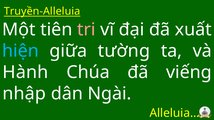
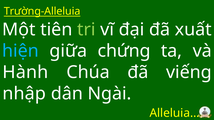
Truyền-Alleluia: Truyền-Alleluia -> Trường-Alleluia
tri colour: pink -> light green
tường: tường -> chứng
